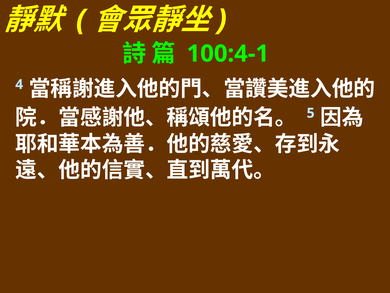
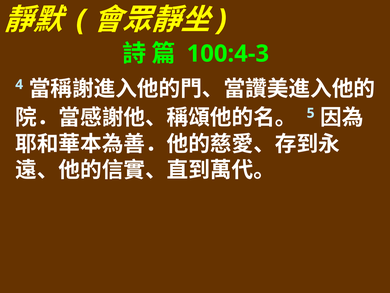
100:4-1: 100:4-1 -> 100:4-3
